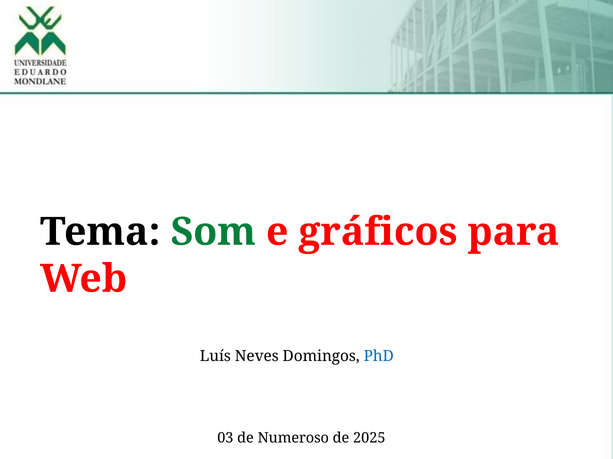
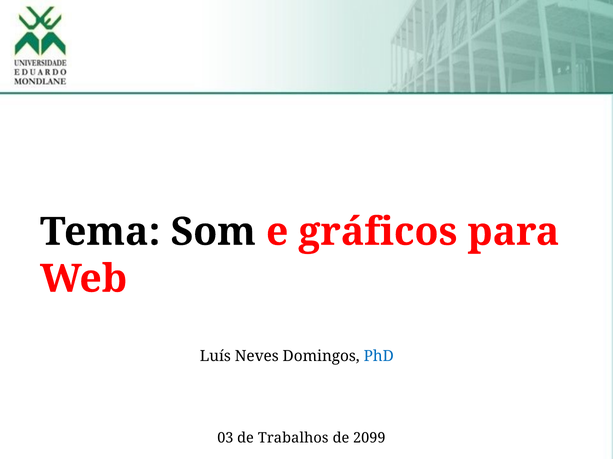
Som colour: green -> black
Numeroso: Numeroso -> Trabalhos
2025: 2025 -> 2099
